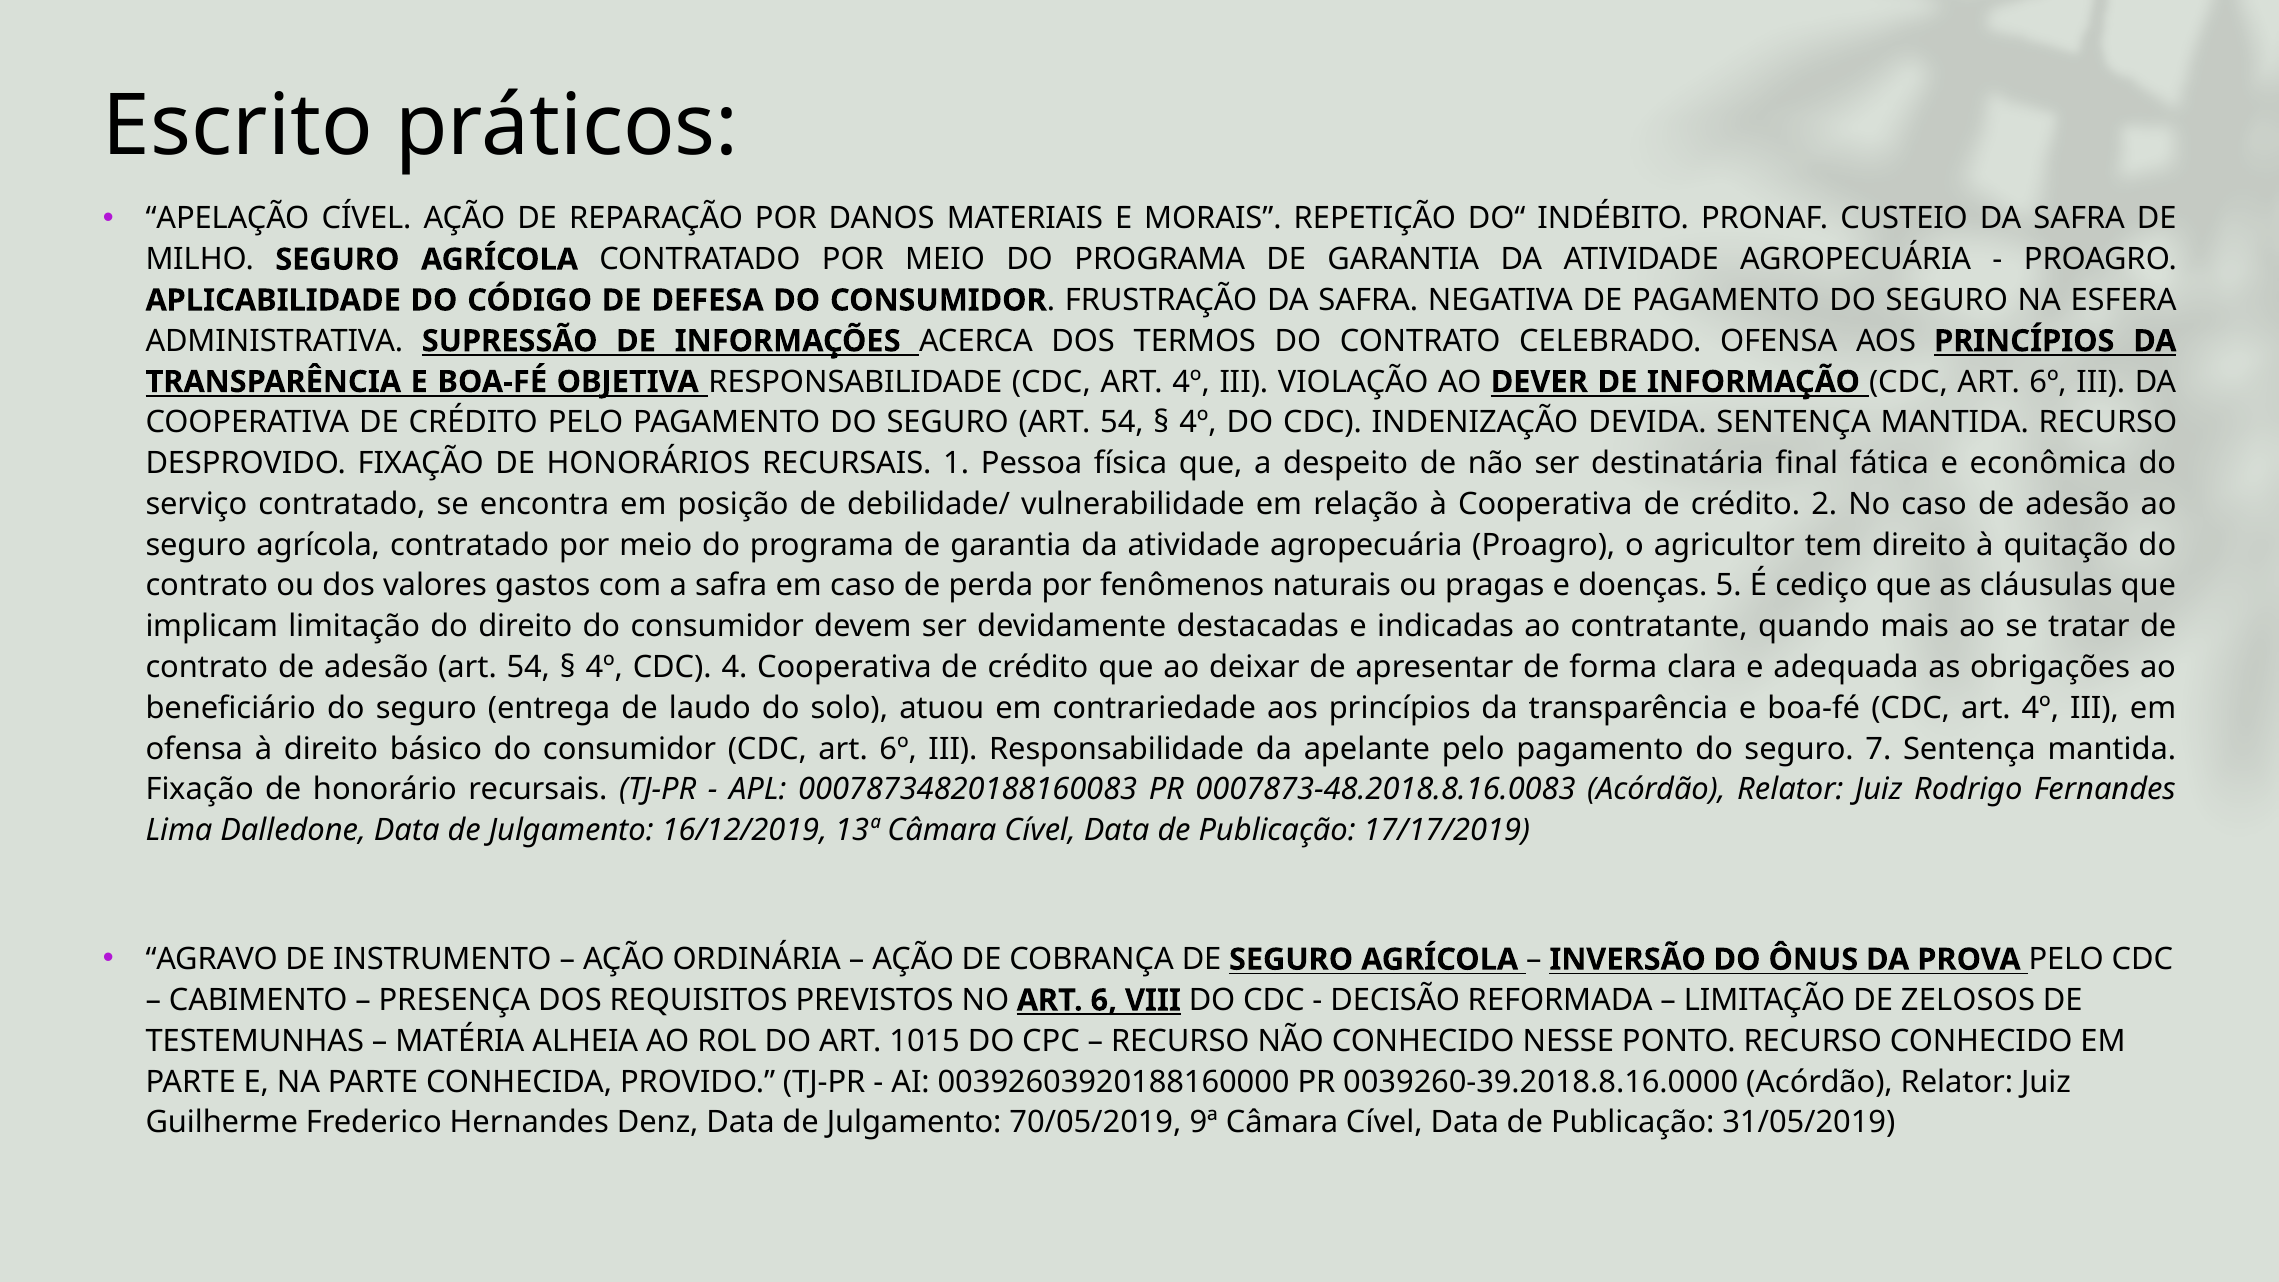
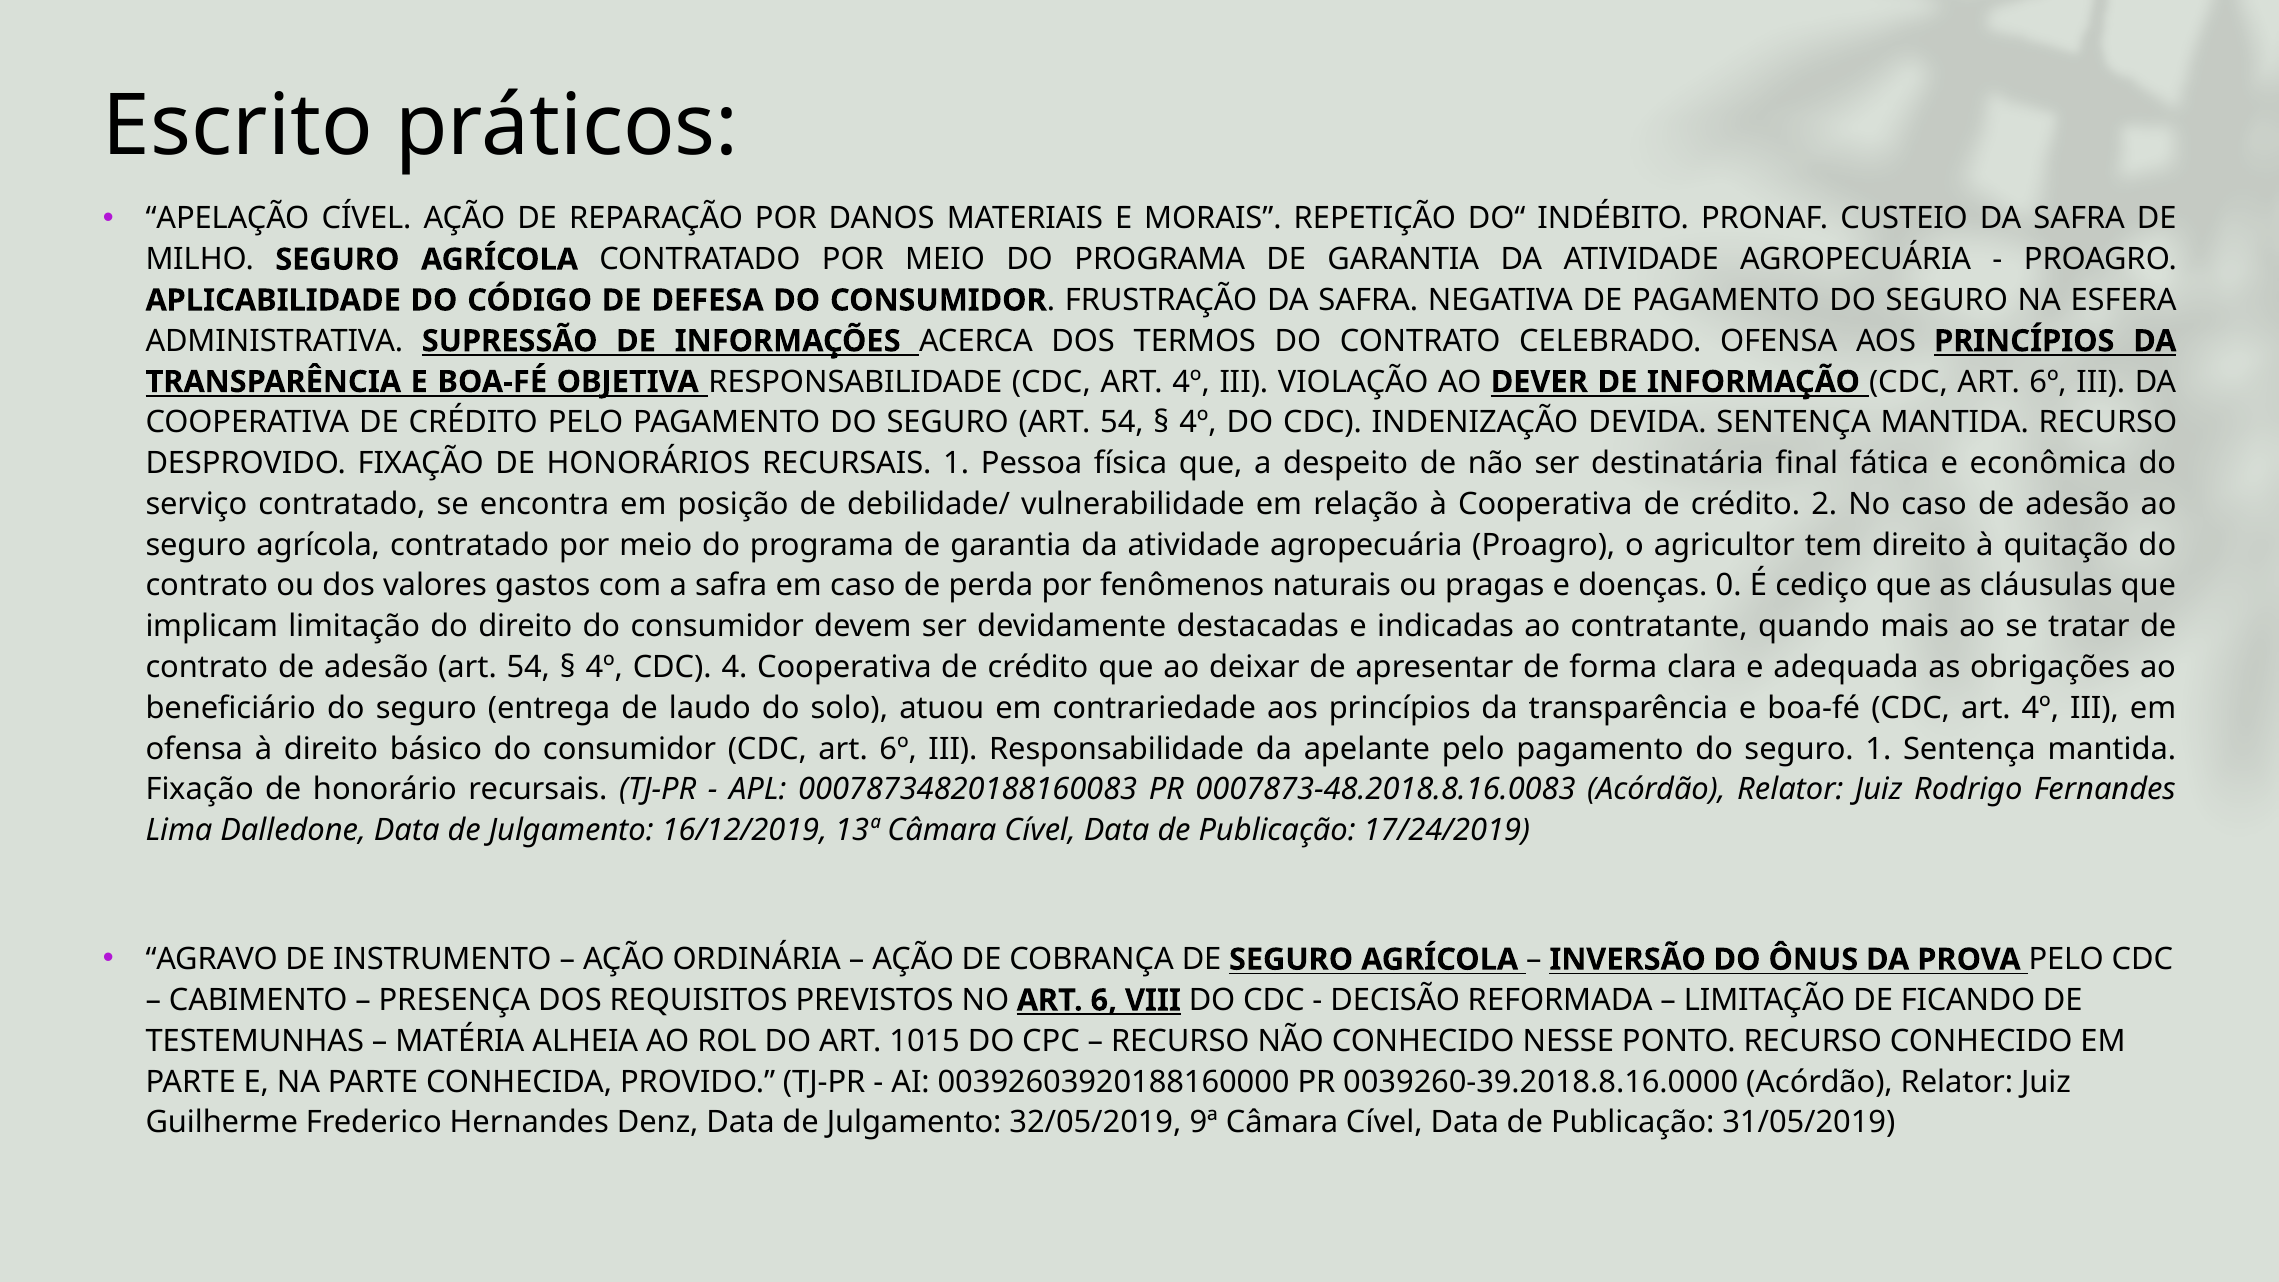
5: 5 -> 0
seguro 7: 7 -> 1
17/17/2019: 17/17/2019 -> 17/24/2019
ZELOSOS: ZELOSOS -> FICANDO
70/05/2019: 70/05/2019 -> 32/05/2019
